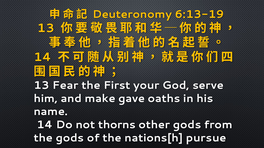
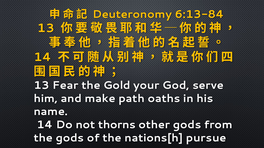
6:13-19: 6:13-19 -> 6:13-84
First: First -> Gold
gave: gave -> path
